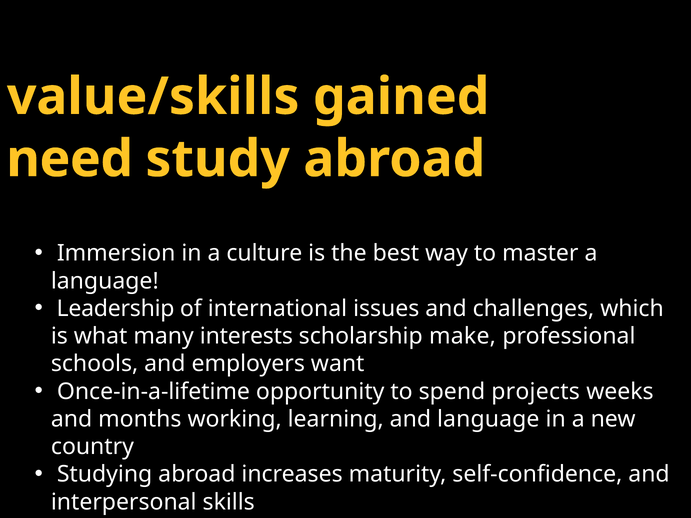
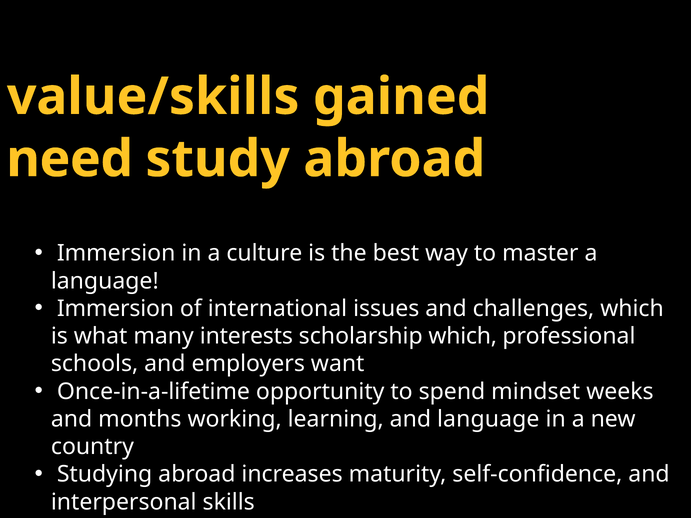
Leadership at (116, 309): Leadership -> Immersion
scholarship make: make -> which
projects: projects -> mindset
